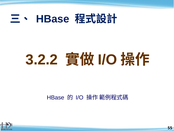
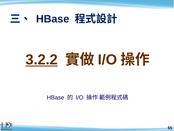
3.2.2 underline: none -> present
